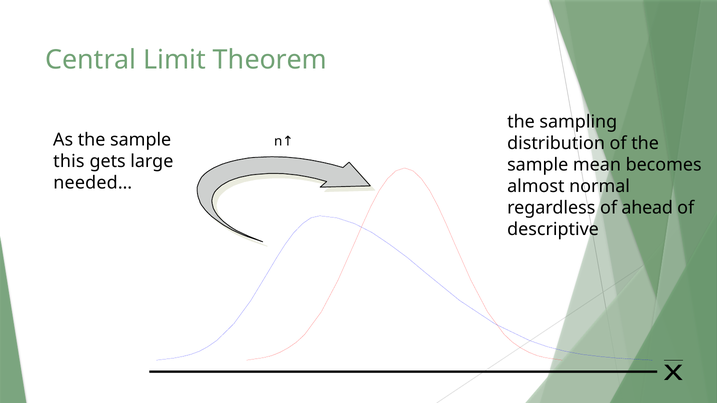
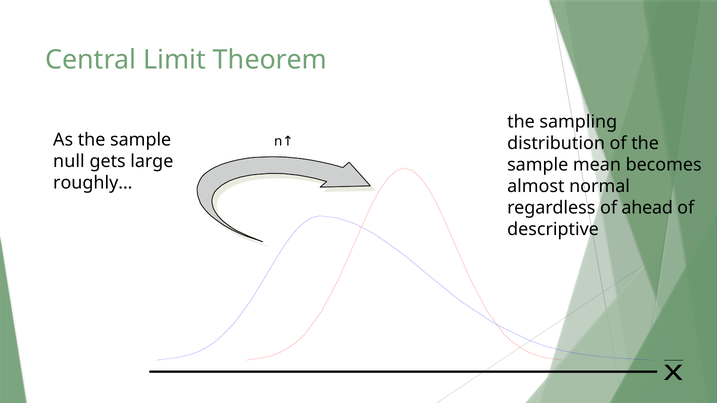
this: this -> null
needed…: needed… -> roughly…
